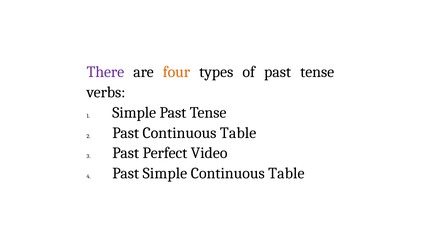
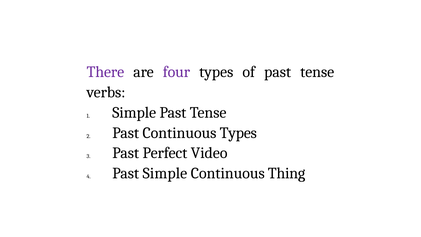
four colour: orange -> purple
Past Continuous Table: Table -> Types
Table at (286, 173): Table -> Thing
